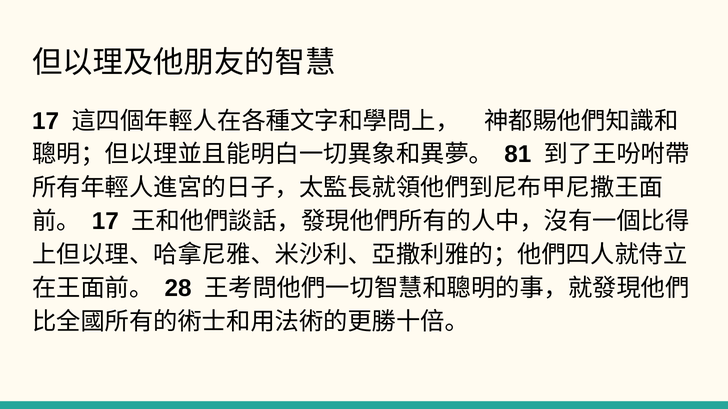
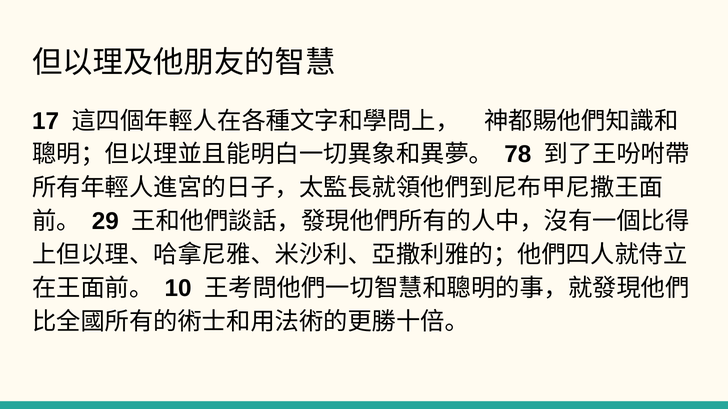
81: 81 -> 78
17 at (105, 222): 17 -> 29
28: 28 -> 10
